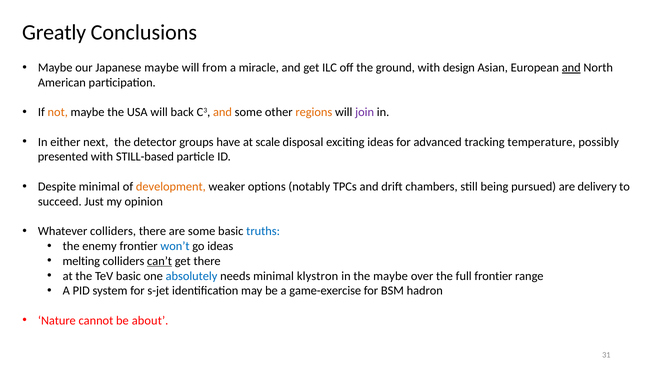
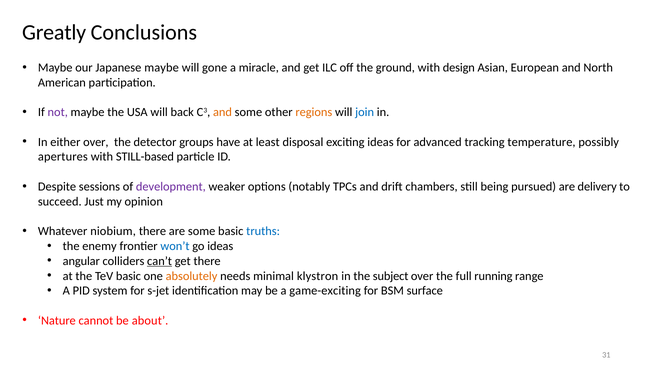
from: from -> gone
and at (571, 68) underline: present -> none
not colour: orange -> purple
join colour: purple -> blue
either next: next -> over
scale: scale -> least
presented: presented -> apertures
Despite minimal: minimal -> sessions
development colour: orange -> purple
Whatever colliders: colliders -> niobium
melting: melting -> angular
absolutely colour: blue -> orange
the maybe: maybe -> subject
full frontier: frontier -> running
game-exercise: game-exercise -> game-exciting
hadron: hadron -> surface
